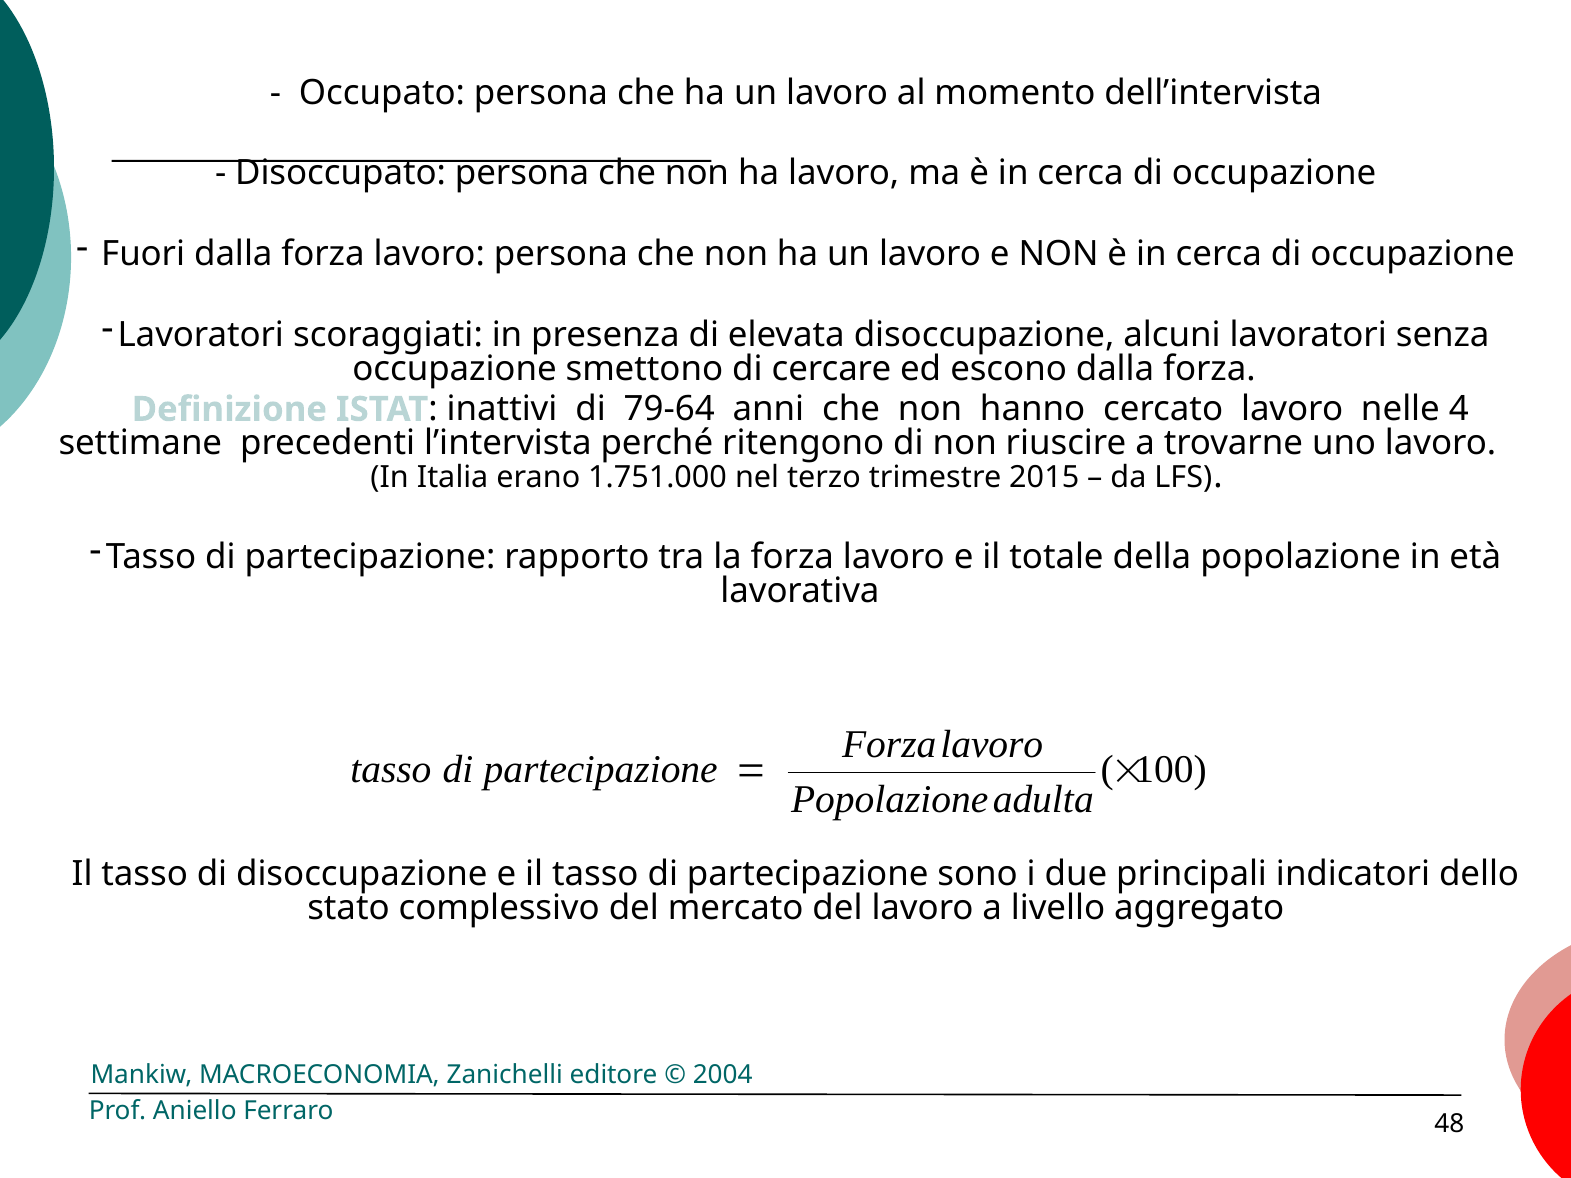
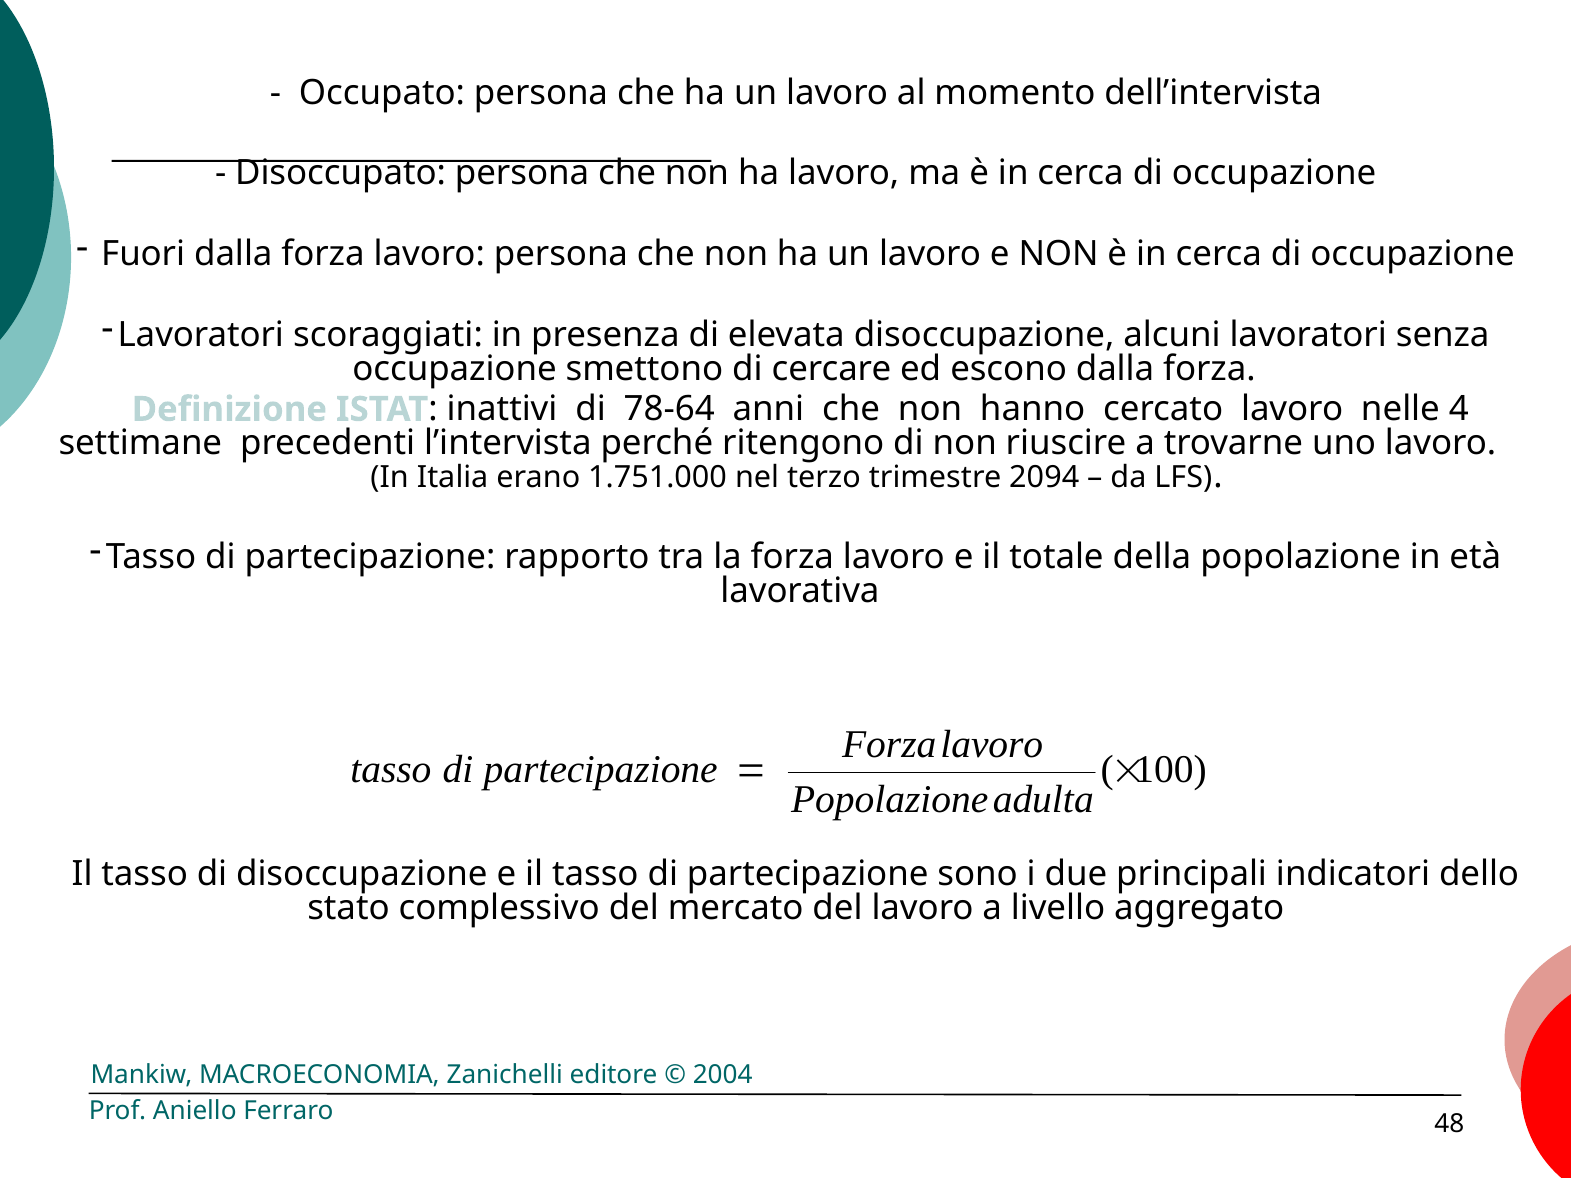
79-64: 79-64 -> 78-64
2015: 2015 -> 2094
